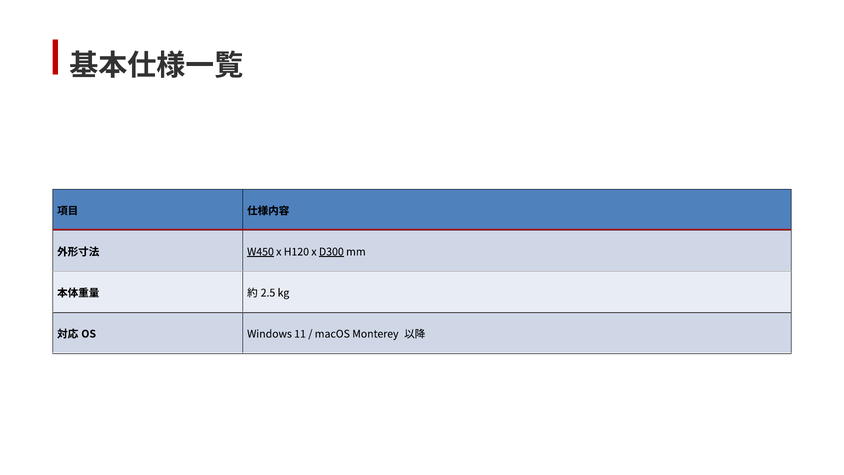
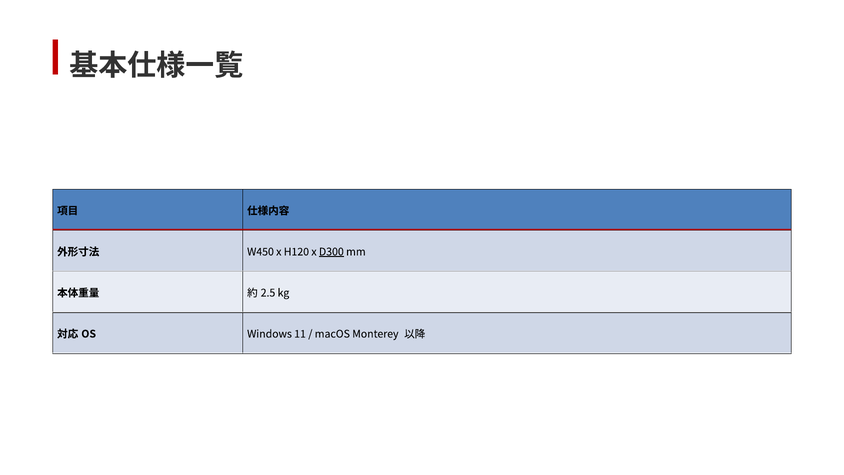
W450 underline: present -> none
